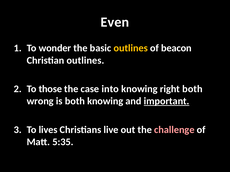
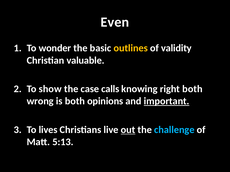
beacon: beacon -> validity
Christian outlines: outlines -> valuable
those: those -> show
into: into -> calls
both knowing: knowing -> opinions
out underline: none -> present
challenge colour: pink -> light blue
5:35: 5:35 -> 5:13
